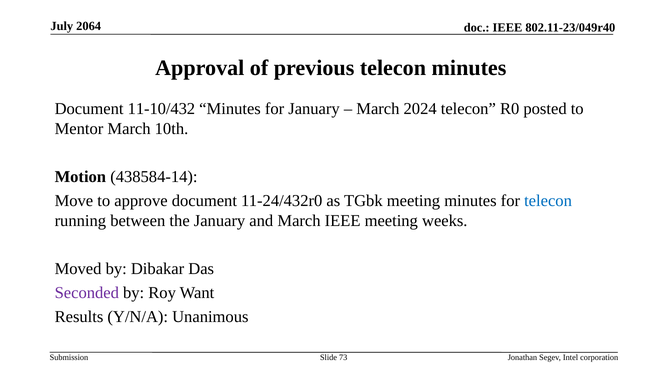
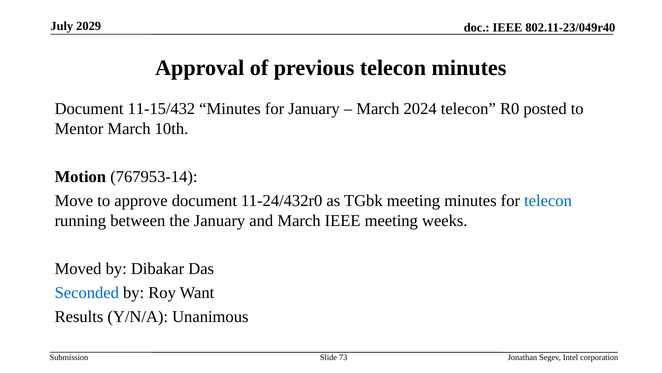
2064: 2064 -> 2029
11-10/432: 11-10/432 -> 11-15/432
438584-14: 438584-14 -> 767953-14
Seconded colour: purple -> blue
